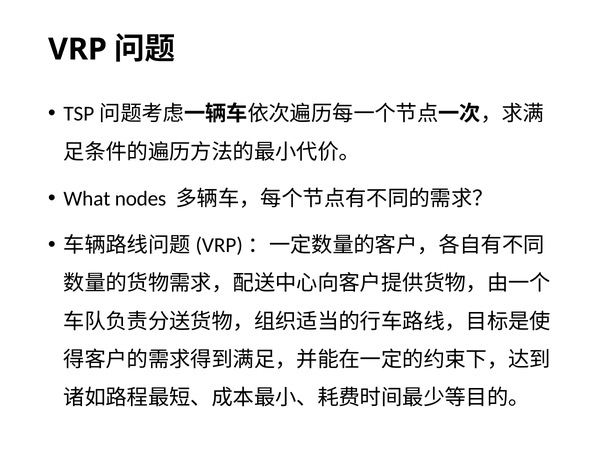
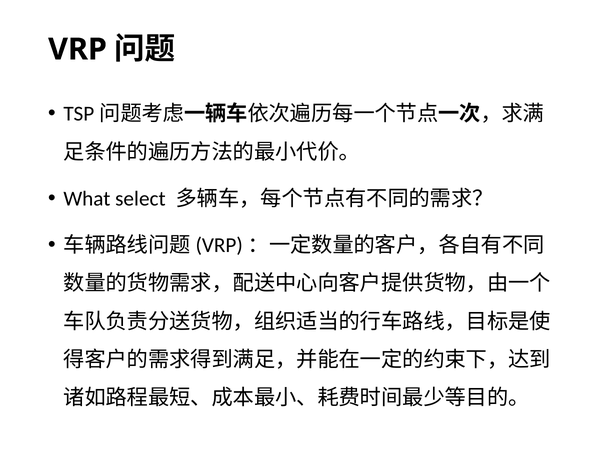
nodes: nodes -> select
